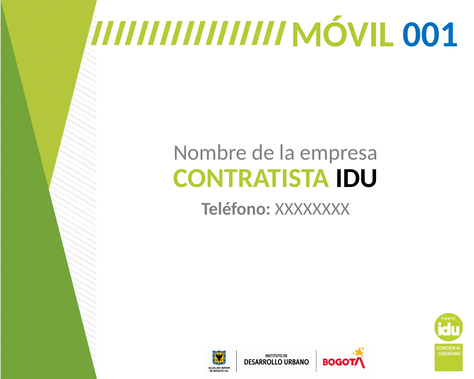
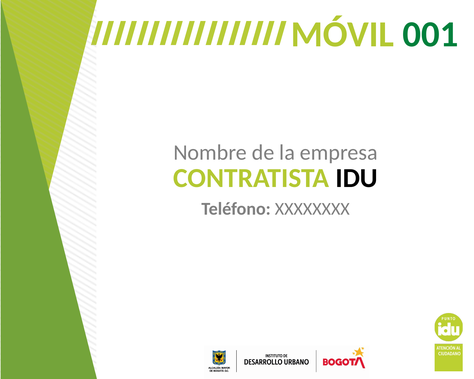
001 colour: blue -> green
